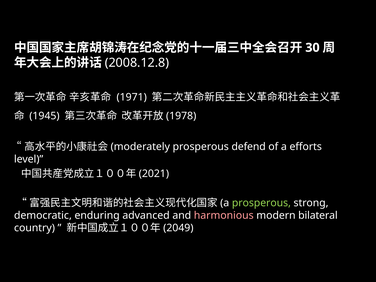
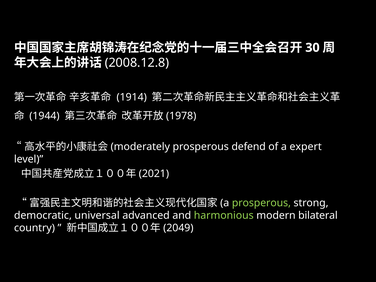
1971: 1971 -> 1914
1945: 1945 -> 1944
efforts: efforts -> expert
enduring: enduring -> universal
harmonious colour: pink -> light green
